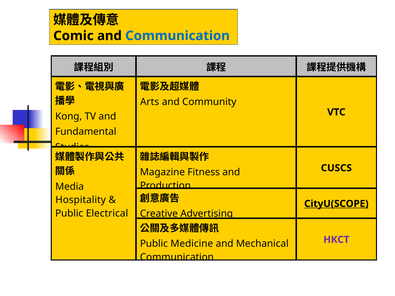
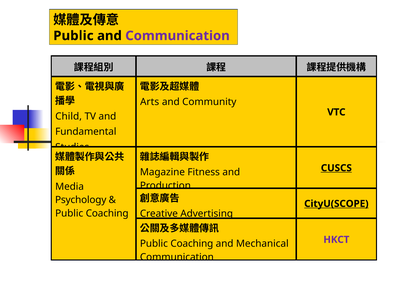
Comic at (73, 36): Comic -> Public
Communication at (178, 36) colour: blue -> purple
Kong: Kong -> Child
CUSCS underline: none -> present
Hospitality: Hospitality -> Psychology
Electrical at (107, 214): Electrical -> Coaching
Medicine at (192, 244): Medicine -> Coaching
